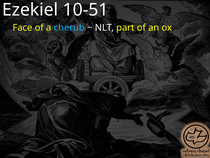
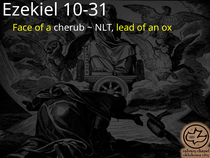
10-51: 10-51 -> 10-31
cherub colour: light blue -> white
part: part -> lead
